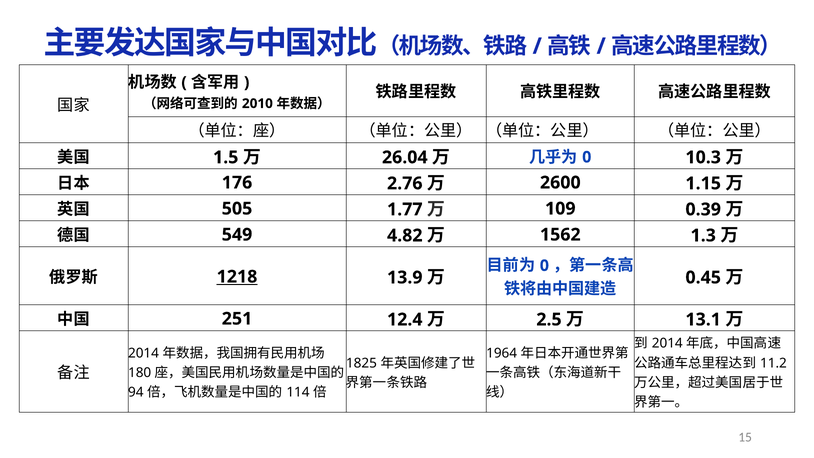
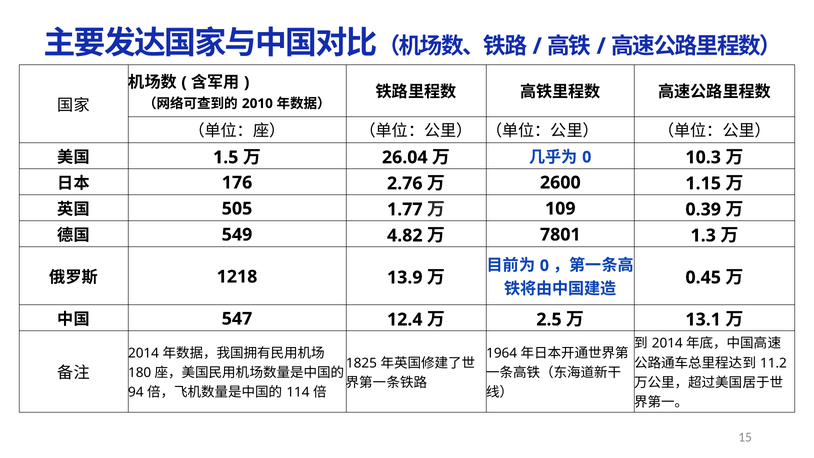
1562: 1562 -> 7801
1218 underline: present -> none
251: 251 -> 547
